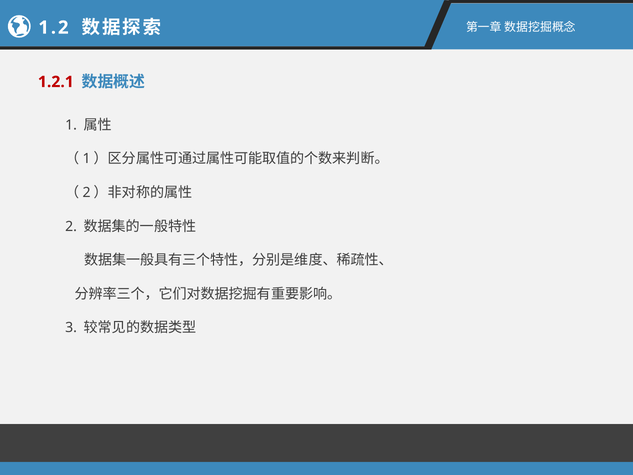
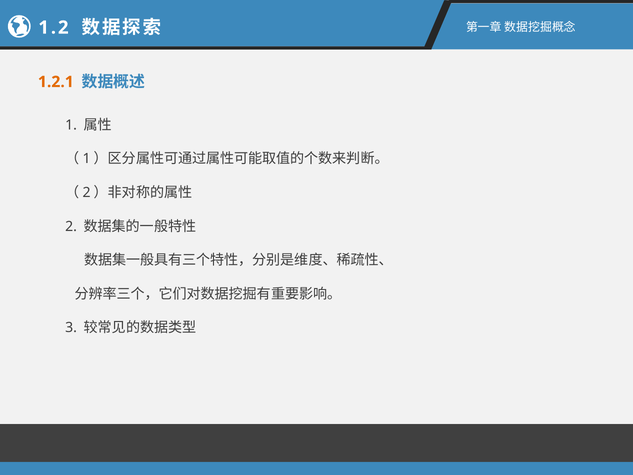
1.2.1 colour: red -> orange
